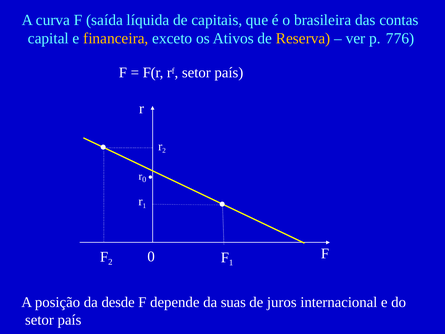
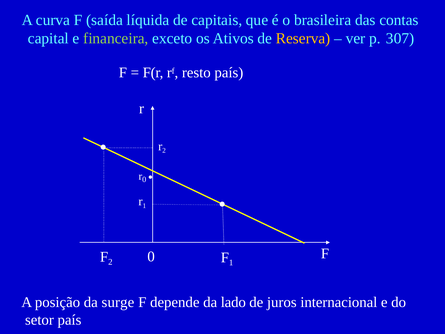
financeira colour: yellow -> light green
776: 776 -> 307
setor at (196, 73): setor -> resto
desde: desde -> surge
suas: suas -> lado
